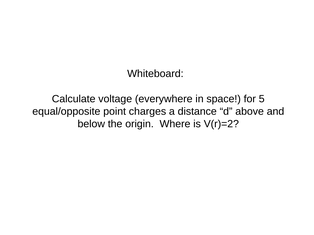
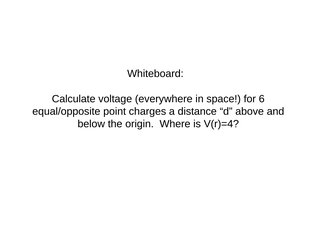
5: 5 -> 6
V(r)=2: V(r)=2 -> V(r)=4
